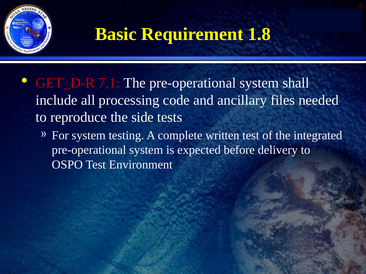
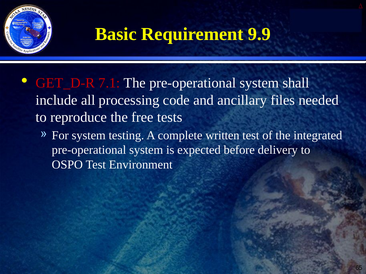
1.8: 1.8 -> 9.9
side: side -> free
